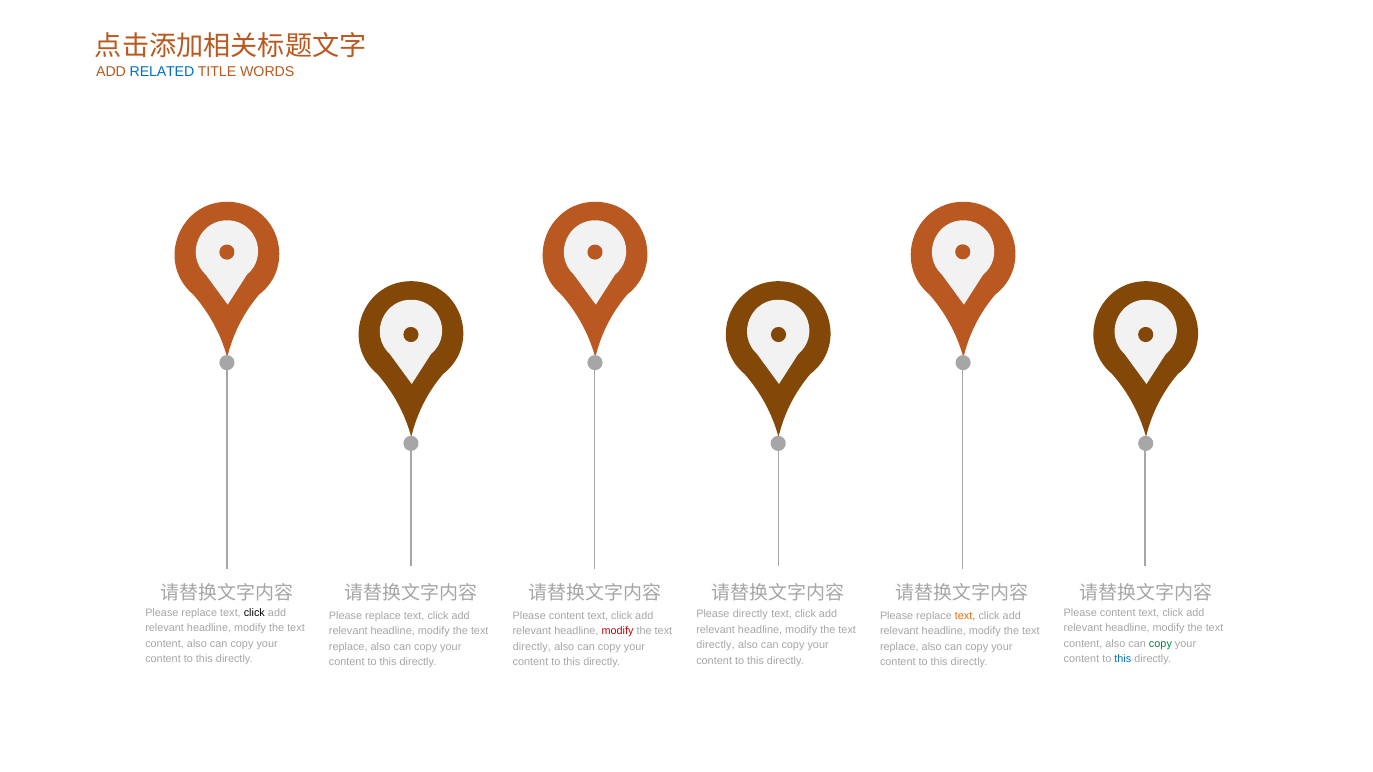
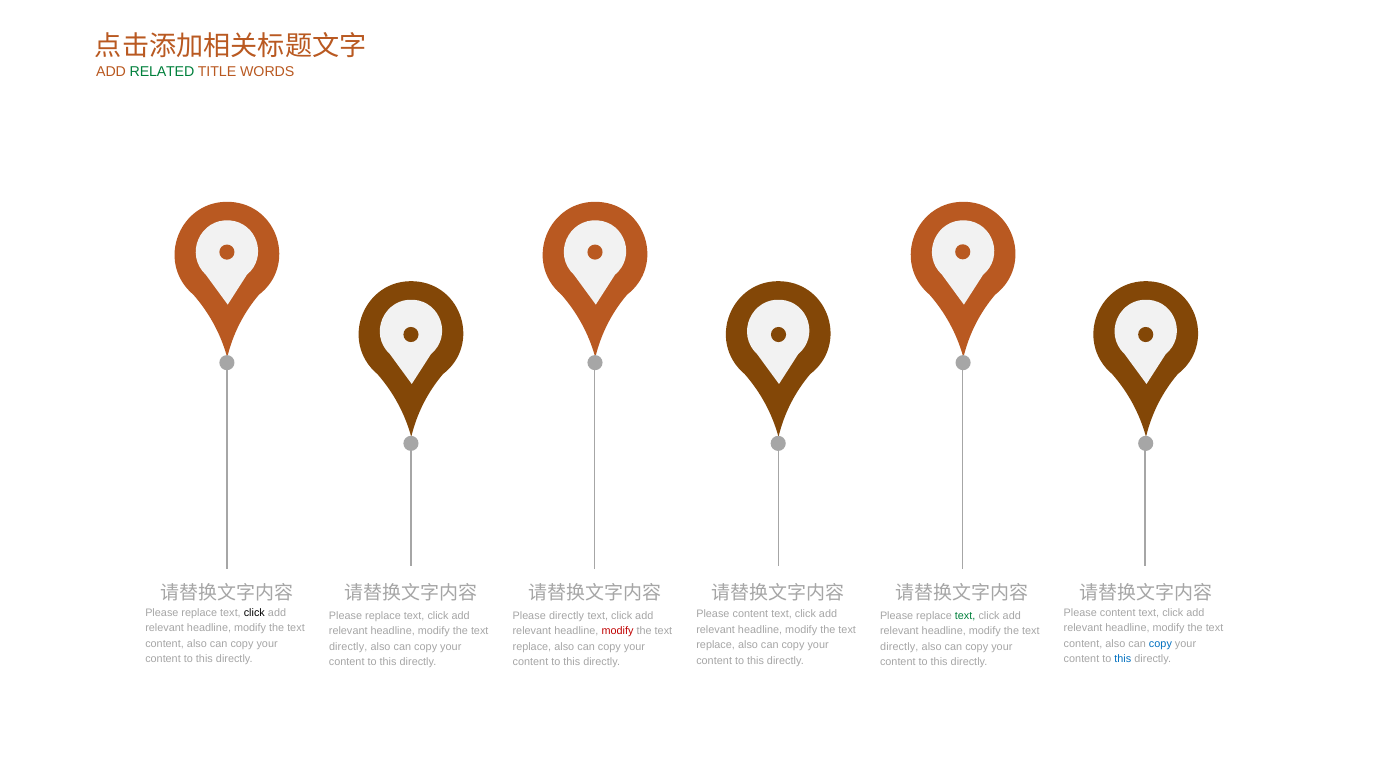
RELATED colour: blue -> green
directly at (750, 614): directly -> content
content at (567, 616): content -> directly
text at (965, 616) colour: orange -> green
copy at (1160, 644) colour: green -> blue
directly at (716, 645): directly -> replace
replace at (348, 647): replace -> directly
directly at (532, 647): directly -> replace
replace at (899, 647): replace -> directly
